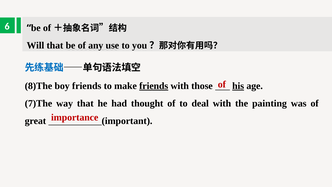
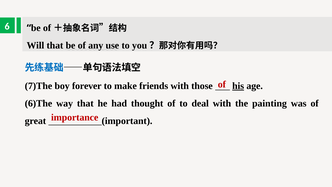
8)The: 8)The -> 7)The
boy friends: friends -> forever
friends at (154, 86) underline: present -> none
7)The: 7)The -> 6)The
